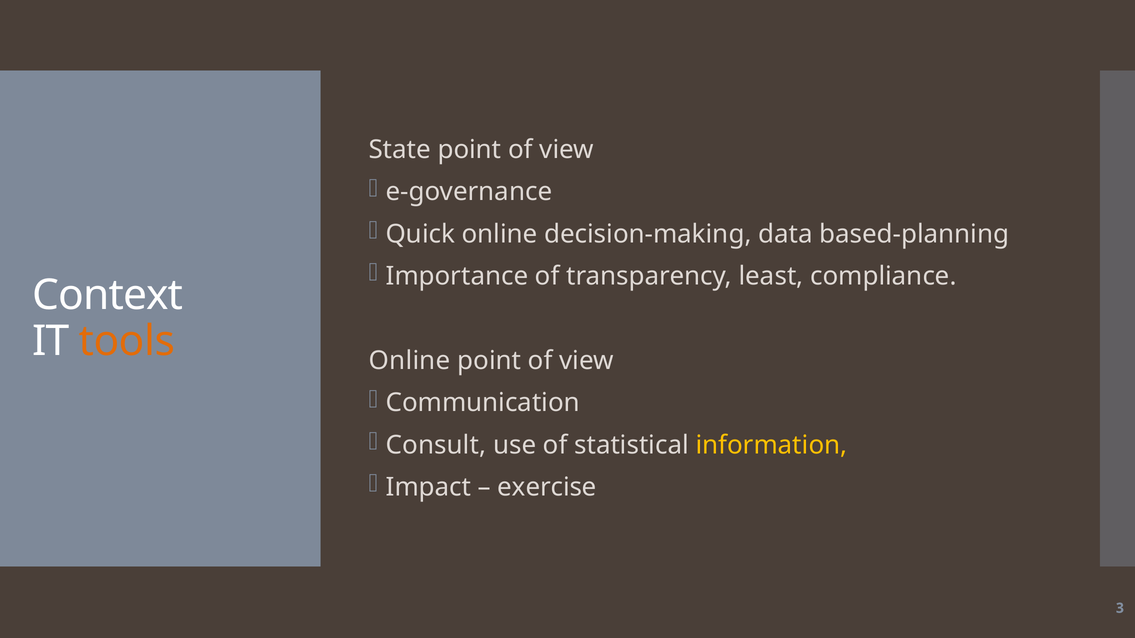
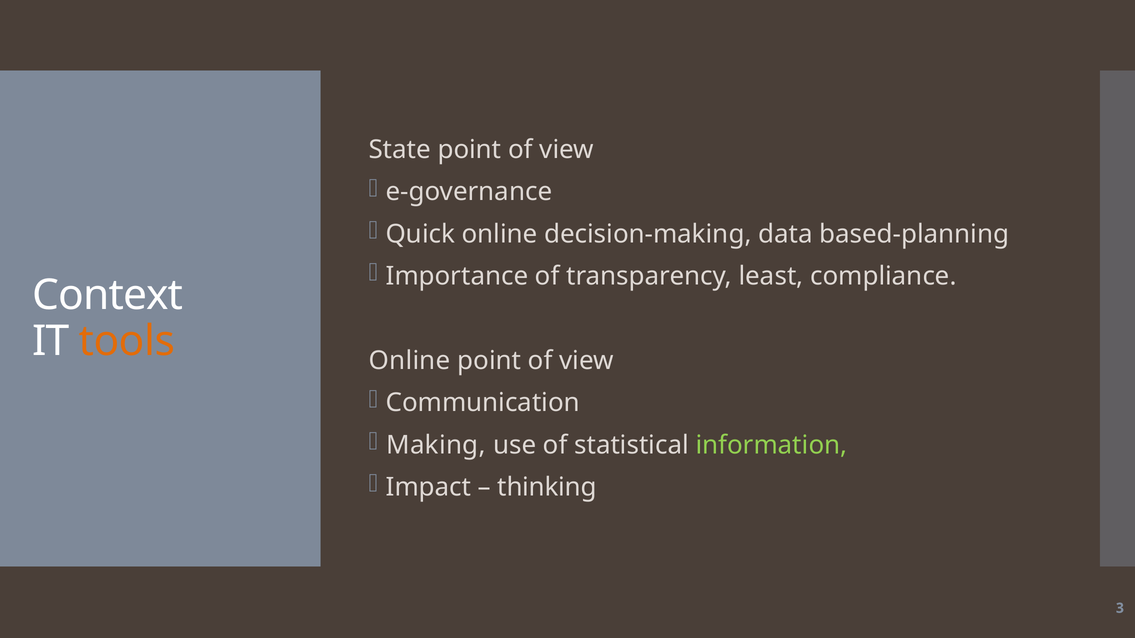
Consult: Consult -> Making
information colour: yellow -> light green
exercise: exercise -> thinking
